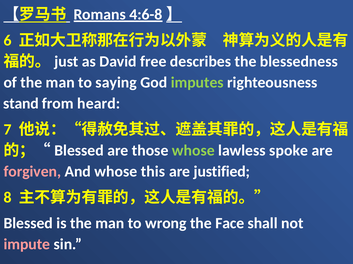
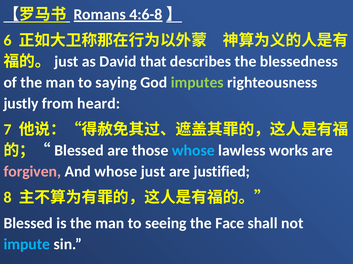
free: free -> that
stand: stand -> justly
whose at (193, 151) colour: light green -> light blue
spoke: spoke -> works
this: this -> just
wrong: wrong -> seeing
impute colour: pink -> light blue
